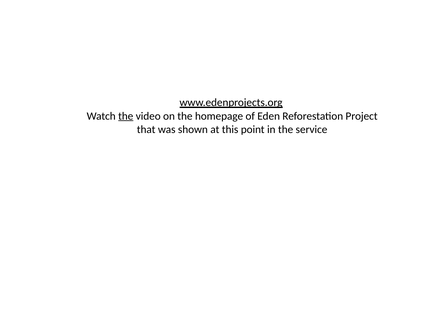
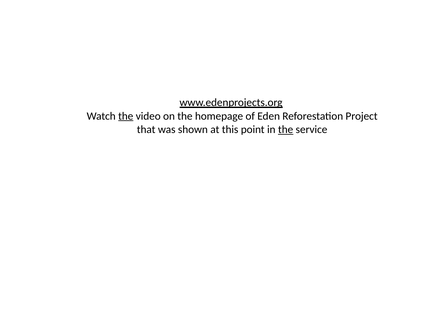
the at (286, 130) underline: none -> present
